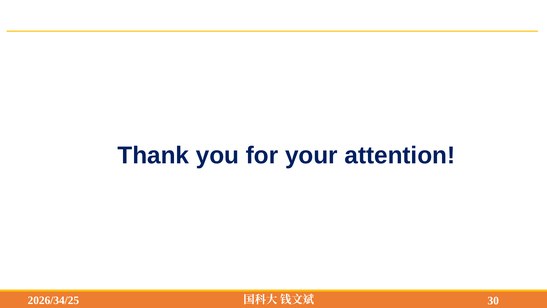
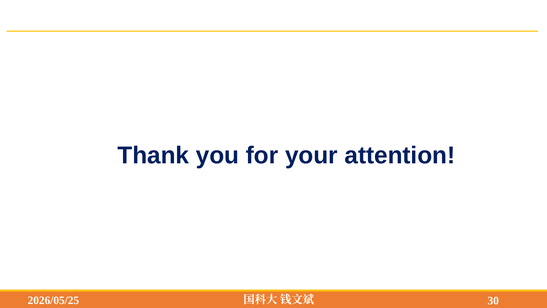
2026/34/25: 2026/34/25 -> 2026/05/25
